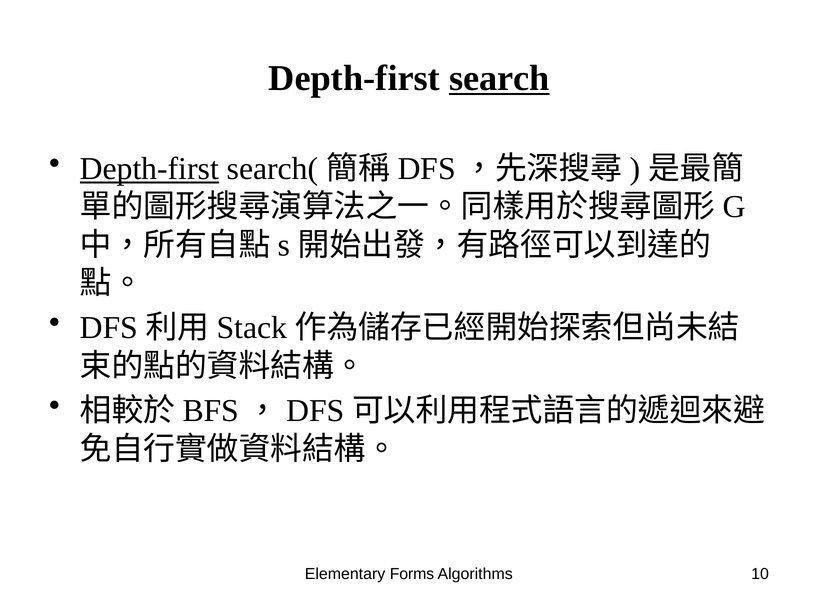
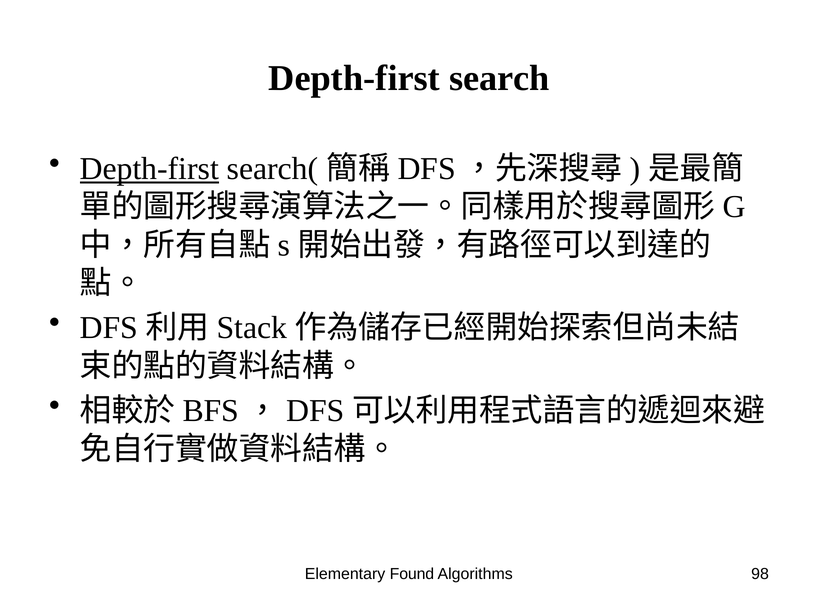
search underline: present -> none
Forms: Forms -> Found
10: 10 -> 98
